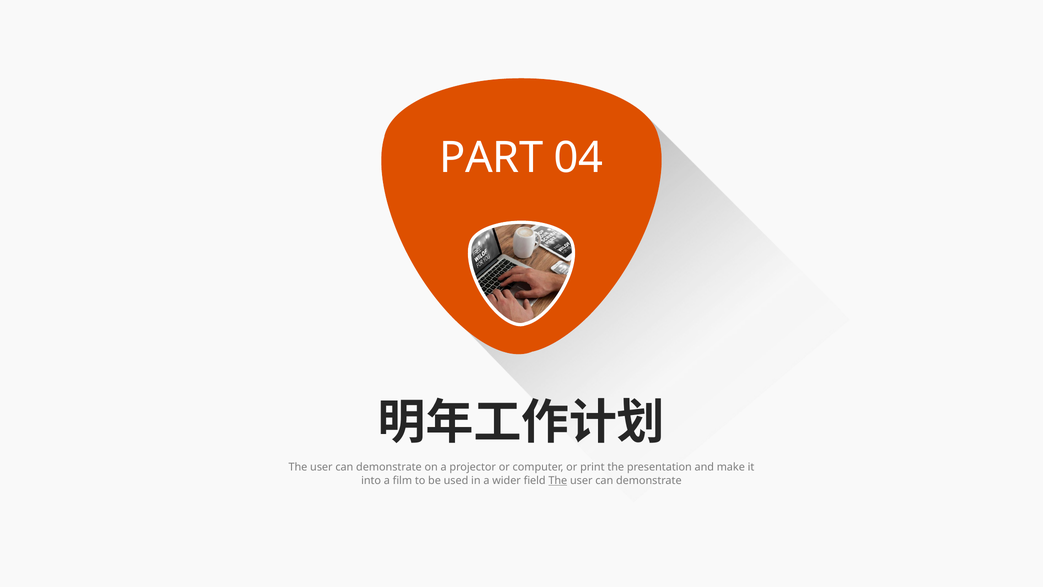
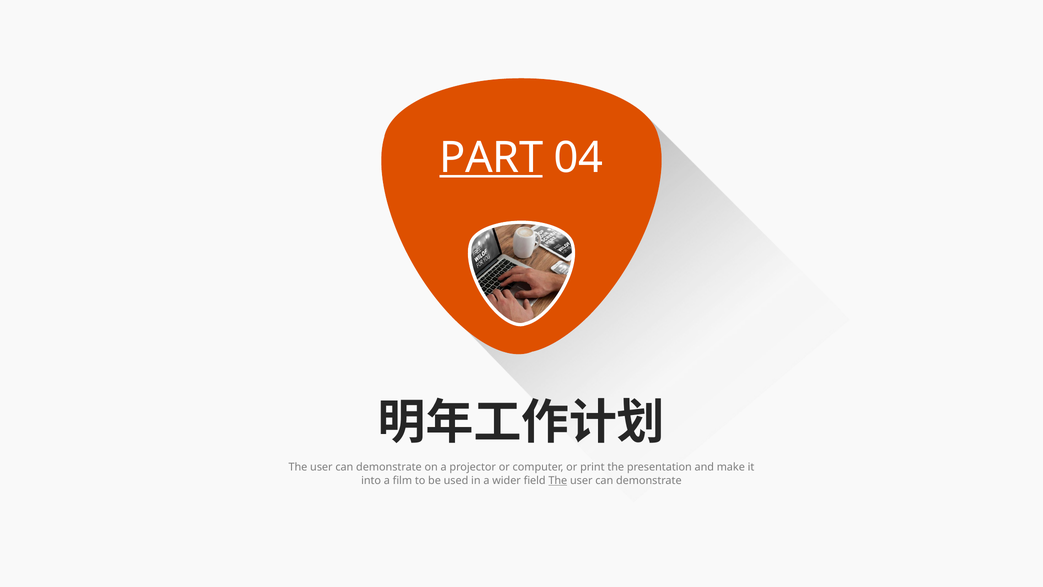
PART underline: none -> present
